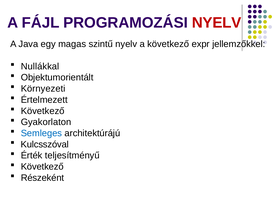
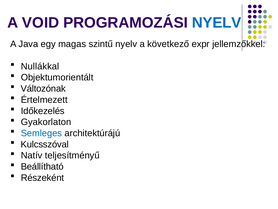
FÁJL: FÁJL -> VOID
NYELV at (217, 23) colour: red -> blue
Környezeti: Környezeti -> Változónak
Következő at (43, 111): Következő -> Időkezelés
Érték: Érték -> Natív
Következő at (42, 166): Következő -> Beállítható
